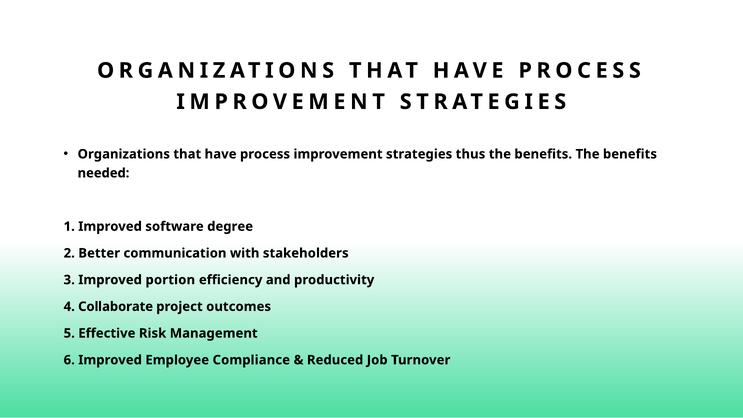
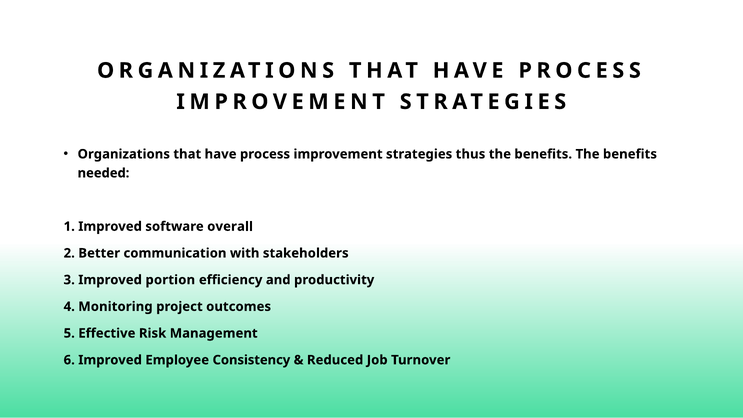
degree: degree -> overall
Collaborate: Collaborate -> Monitoring
Compliance: Compliance -> Consistency
